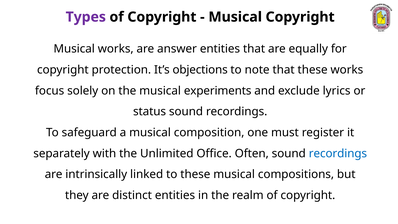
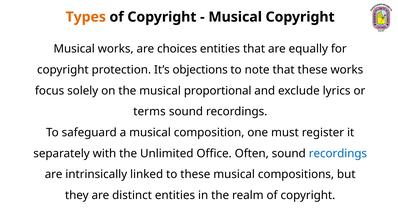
Types colour: purple -> orange
answer: answer -> choices
experiments: experiments -> proportional
status: status -> terms
